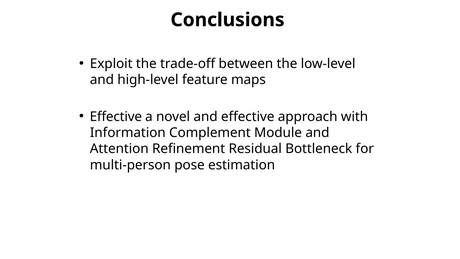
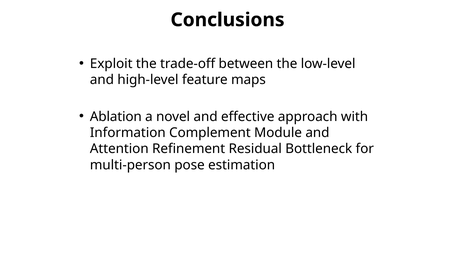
Effective at (116, 116): Effective -> Ablation
